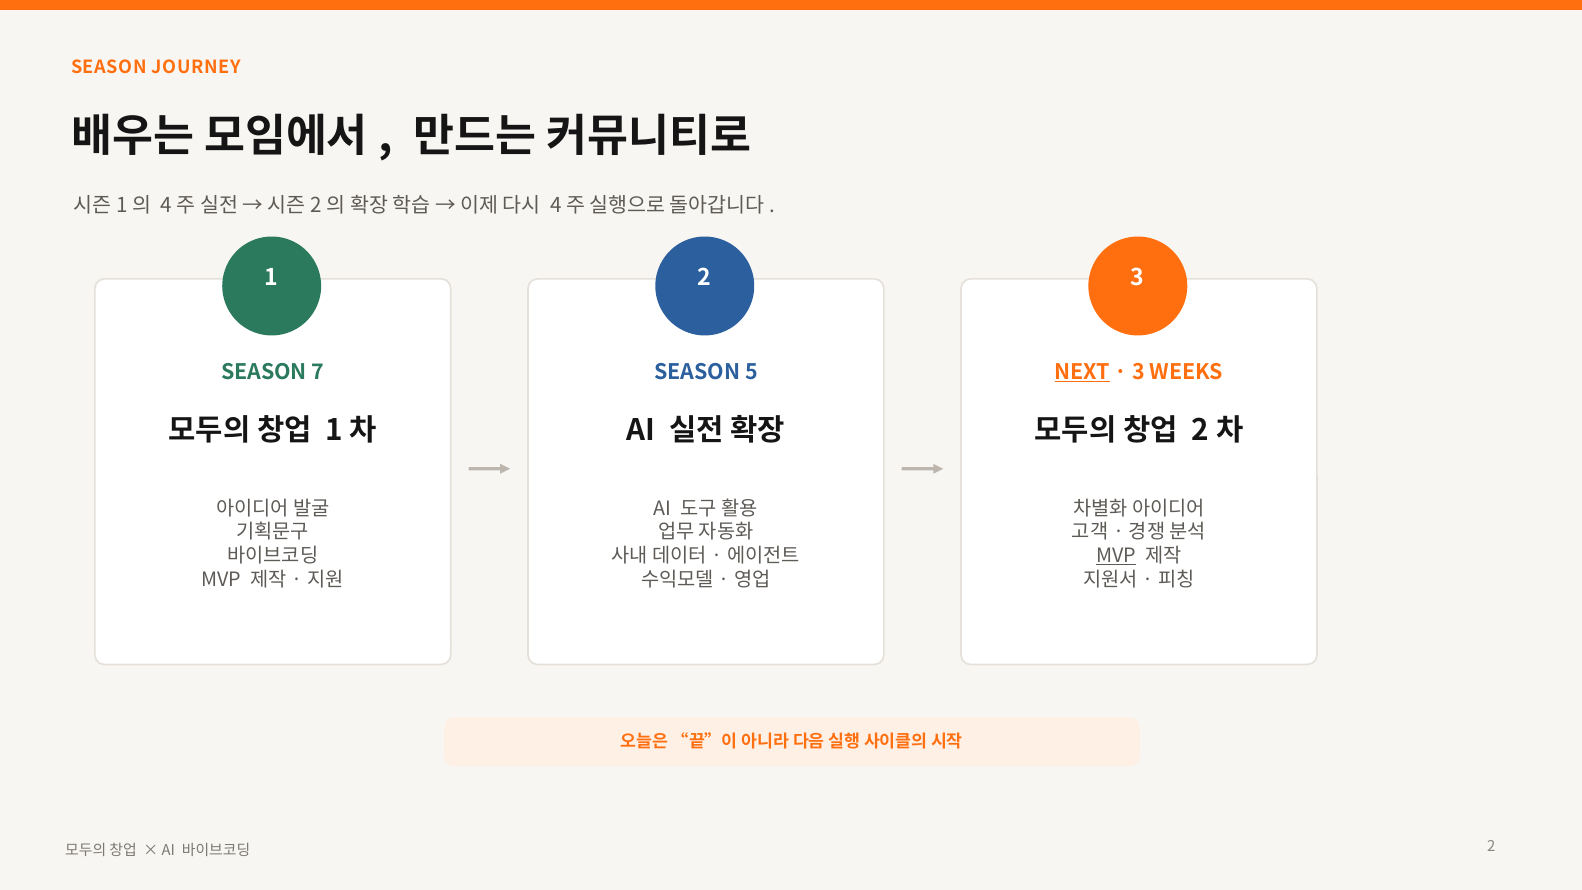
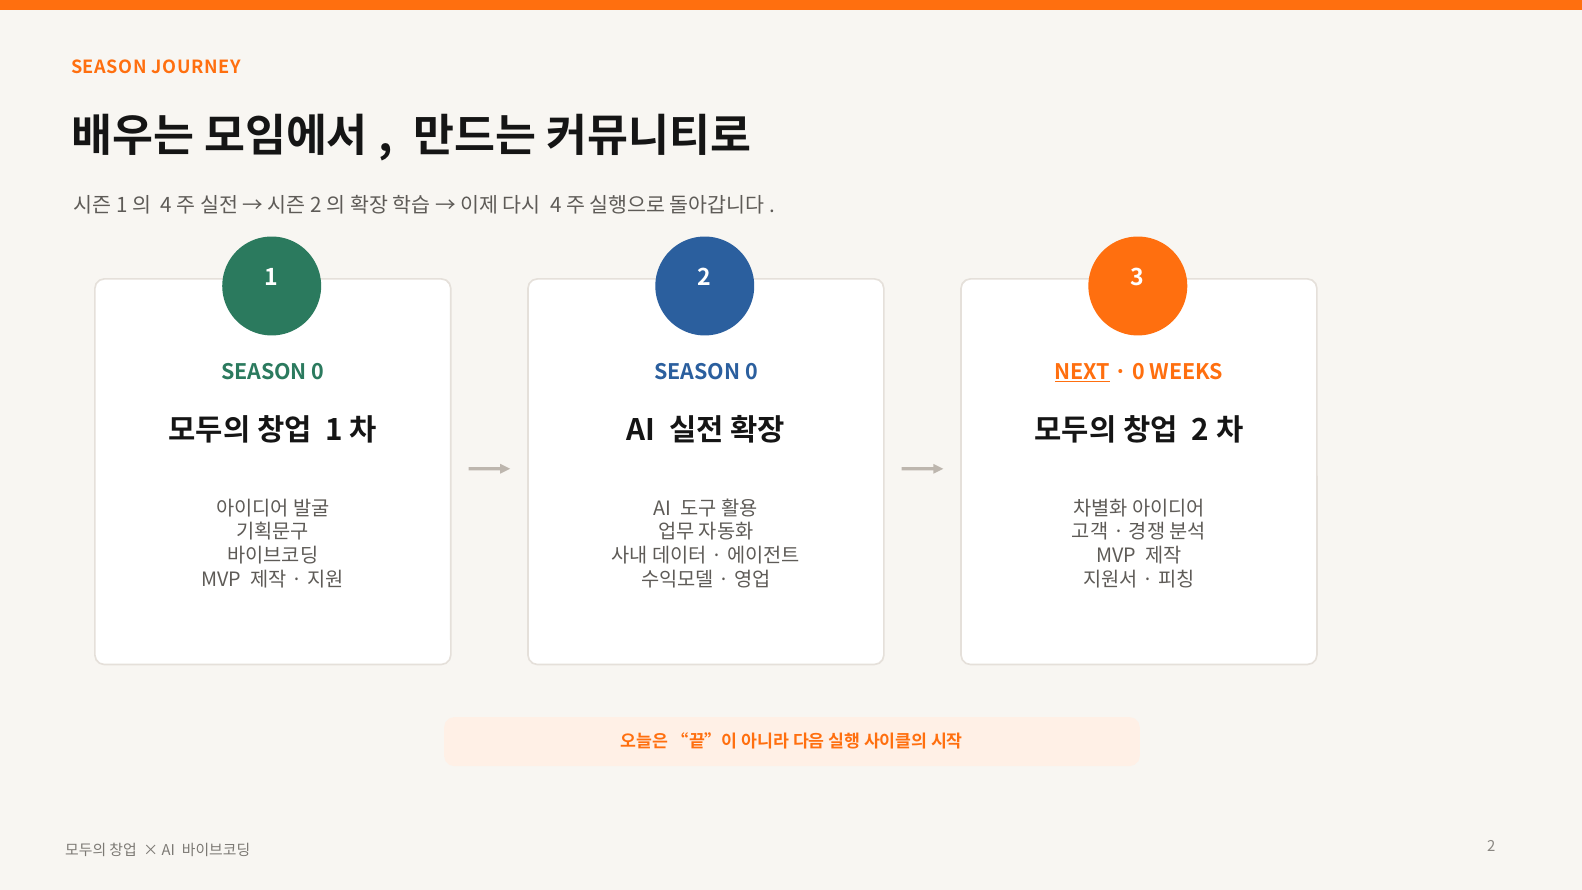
7 at (318, 372): 7 -> 0
5 at (751, 372): 5 -> 0
3 at (1139, 372): 3 -> 0
MVP at (1116, 556) underline: present -> none
